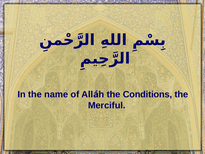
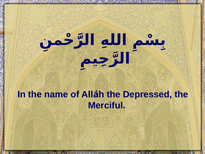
Conditions: Conditions -> Depressed
